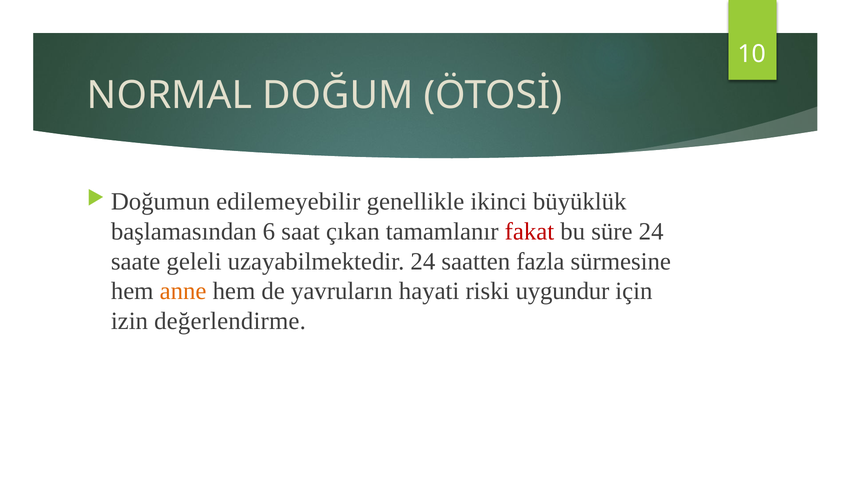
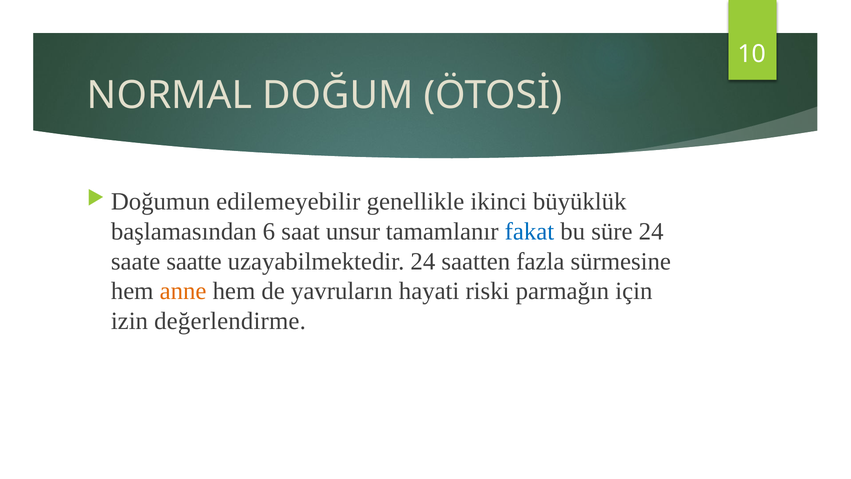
çıkan: çıkan -> unsur
fakat colour: red -> blue
geleli: geleli -> saatte
uygundur: uygundur -> parmağın
